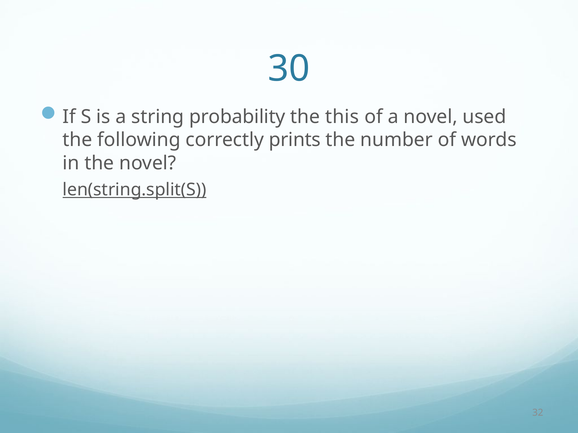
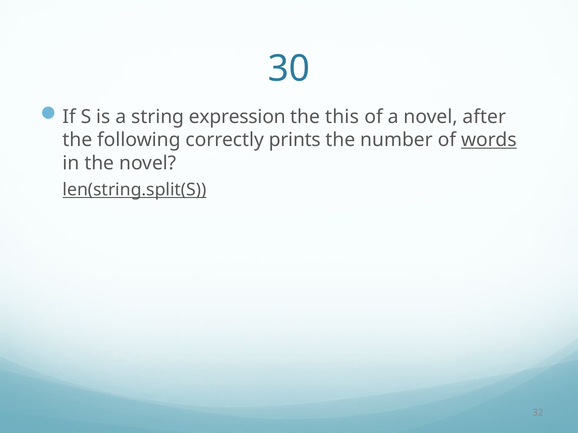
probability: probability -> expression
used: used -> after
words underline: none -> present
